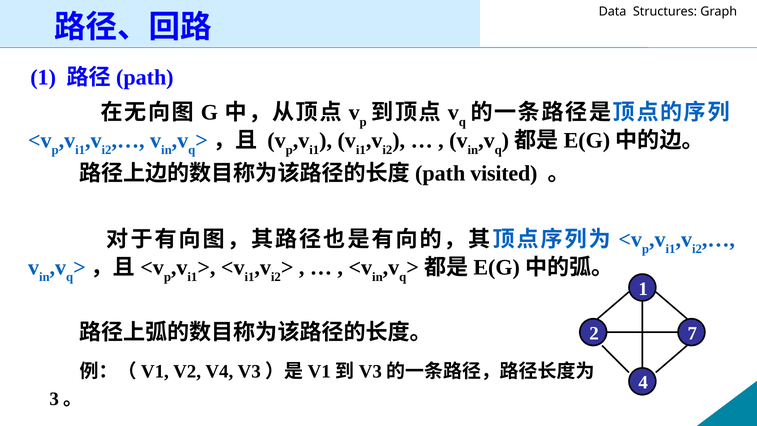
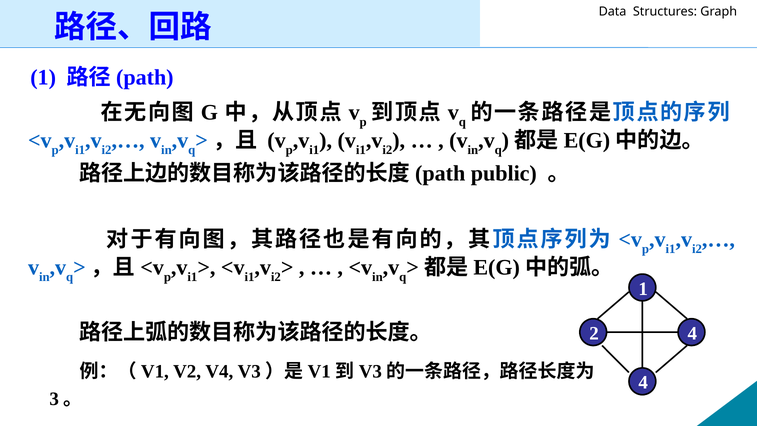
visited: visited -> public
2 7: 7 -> 4
